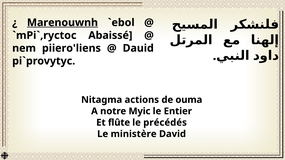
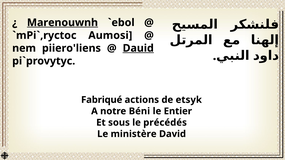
Abaissé: Abaissé -> Aumosi
Dauid underline: none -> present
Nitagma: Nitagma -> Fabriqué
ouma: ouma -> etsyk
Myic: Myic -> Béni
flûte: flûte -> sous
